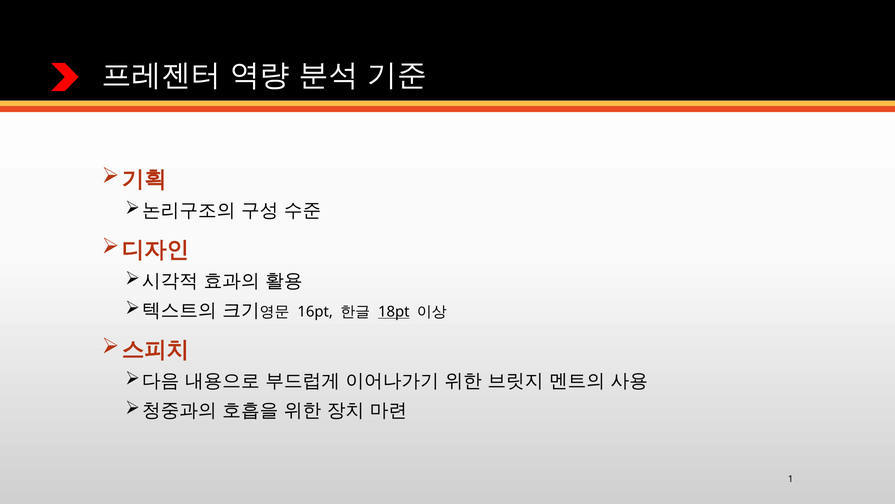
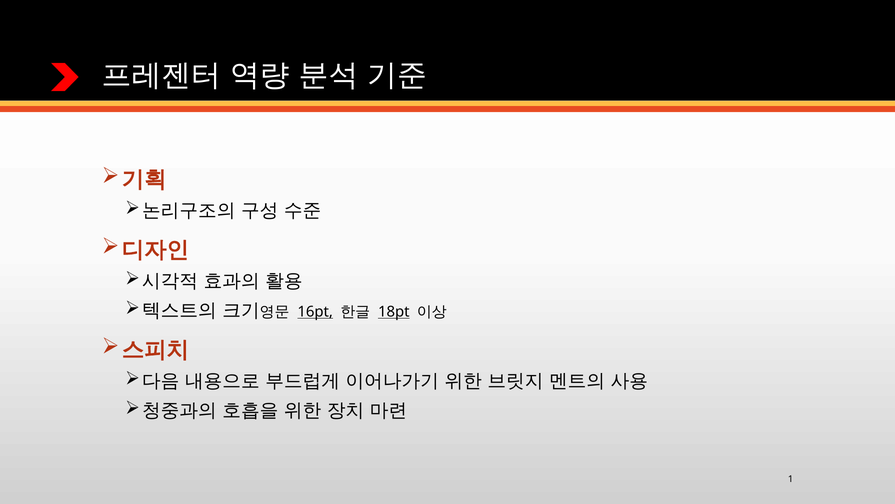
16pt underline: none -> present
